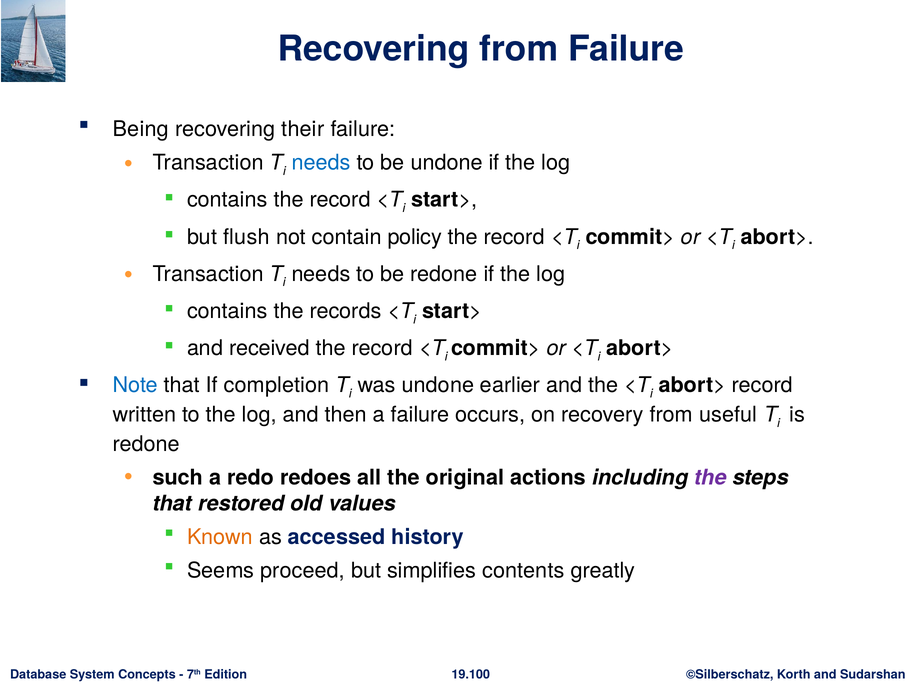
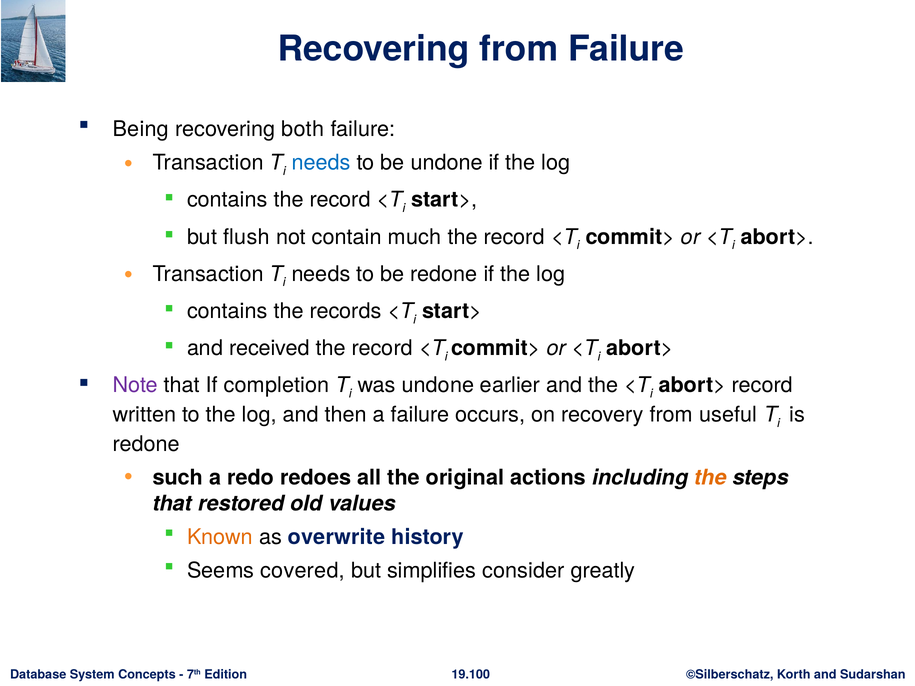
their: their -> both
policy: policy -> much
Note colour: blue -> purple
the at (710, 478) colour: purple -> orange
accessed: accessed -> overwrite
proceed: proceed -> covered
contents: contents -> consider
